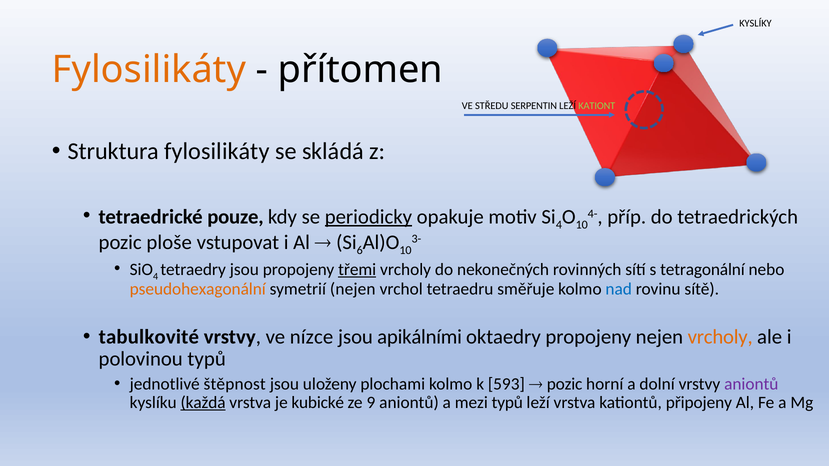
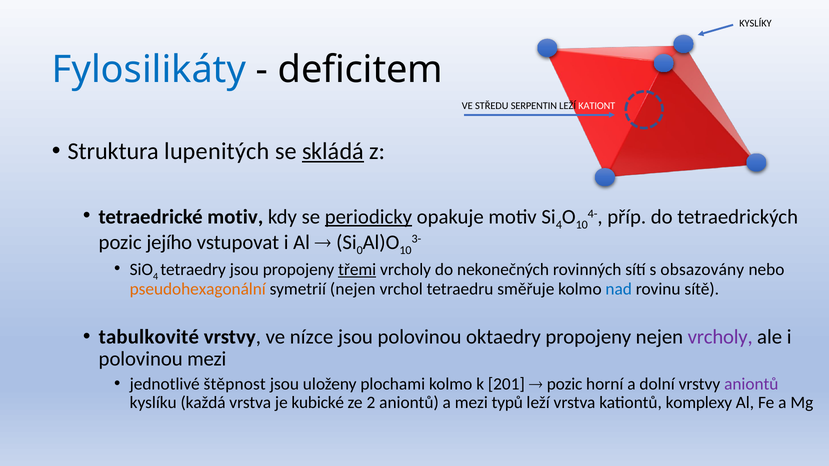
Fylosilikáty at (149, 70) colour: orange -> blue
přítomen: přítomen -> deficitem
KATIONT colour: light green -> white
Struktura fylosilikáty: fylosilikáty -> lupenitých
skládá underline: none -> present
tetraedrické pouze: pouze -> motiv
ploše: ploše -> jejího
6: 6 -> 0
tetragonální: tetragonální -> obsazovány
jsou apikálními: apikálními -> polovinou
vrcholy at (720, 337) colour: orange -> purple
polovinou typů: typů -> mezi
593: 593 -> 201
každá underline: present -> none
9: 9 -> 2
připojeny: připojeny -> komplexy
